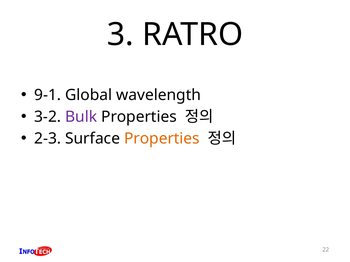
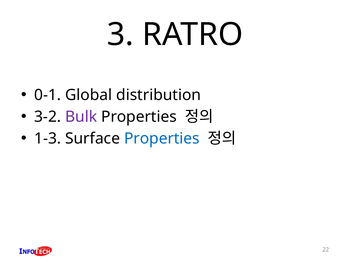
9-1: 9-1 -> 0-1
wavelength: wavelength -> distribution
2-3: 2-3 -> 1-3
Properties at (162, 139) colour: orange -> blue
